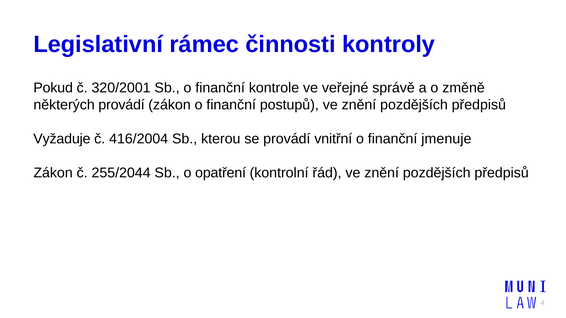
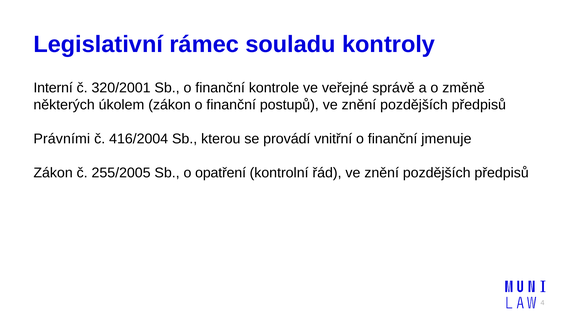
činnosti: činnosti -> souladu
Pokud: Pokud -> Interní
některých provádí: provádí -> úkolem
Vyžaduje: Vyžaduje -> Právními
255/2044: 255/2044 -> 255/2005
